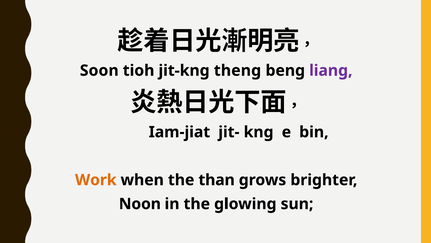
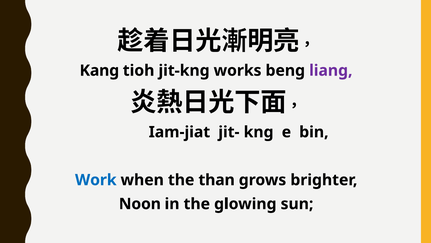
Soon: Soon -> Kang
theng: theng -> works
Work colour: orange -> blue
